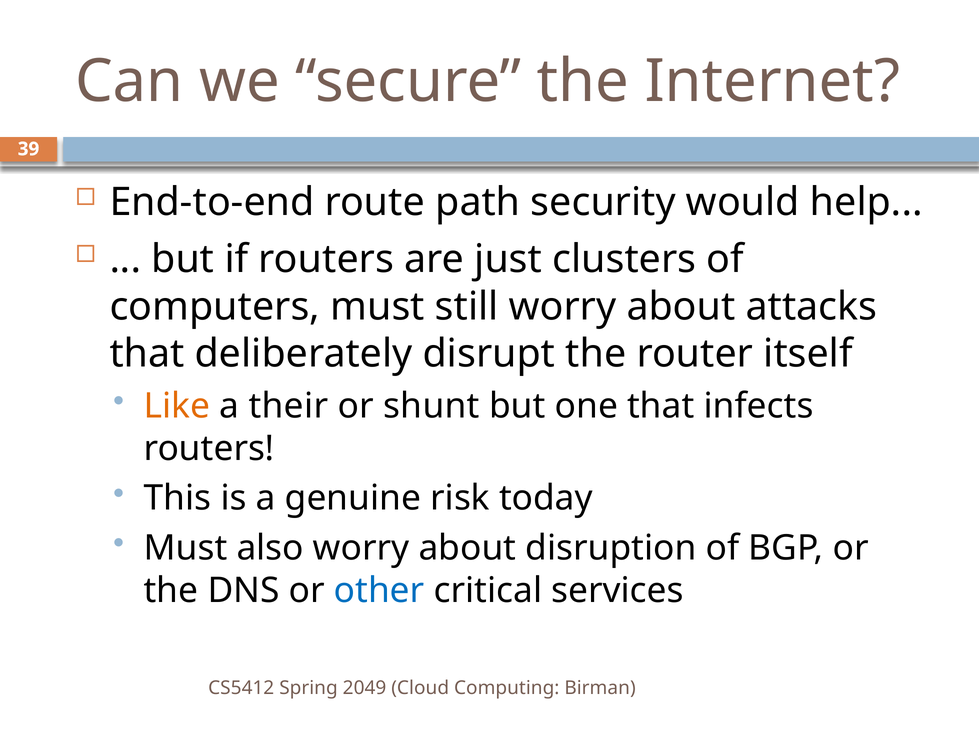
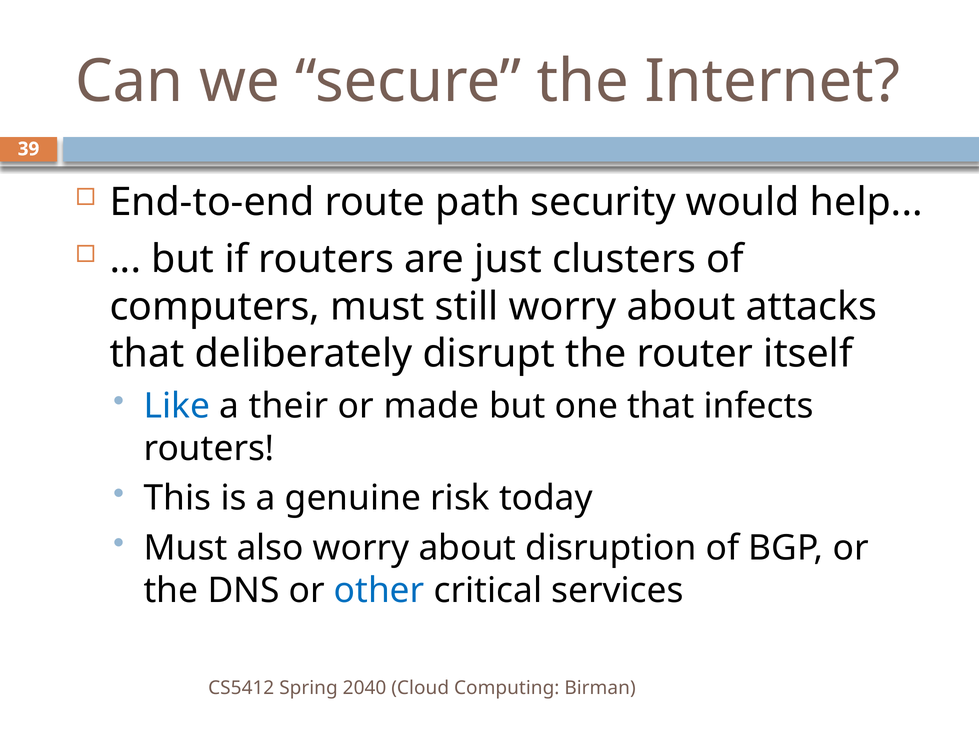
Like colour: orange -> blue
shunt: shunt -> made
2049: 2049 -> 2040
